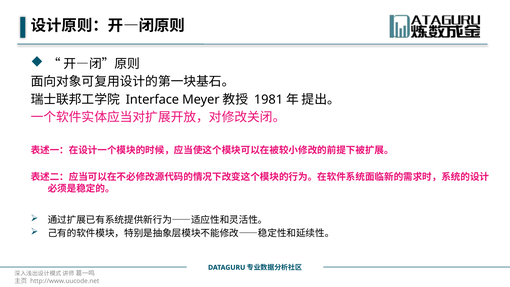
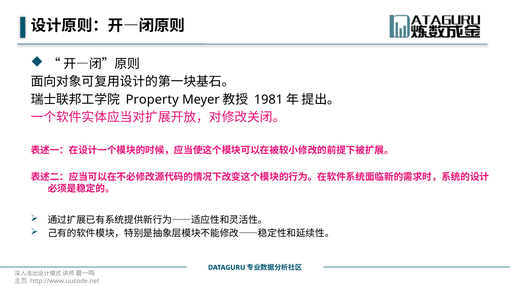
Interface: Interface -> Property
